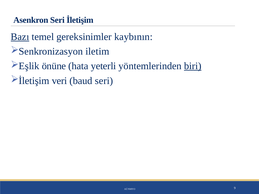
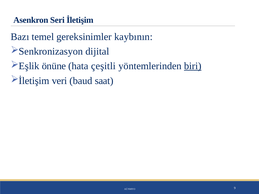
Bazı underline: present -> none
iletim: iletim -> dijital
yeterli: yeterli -> çeşitli
baud seri: seri -> saat
